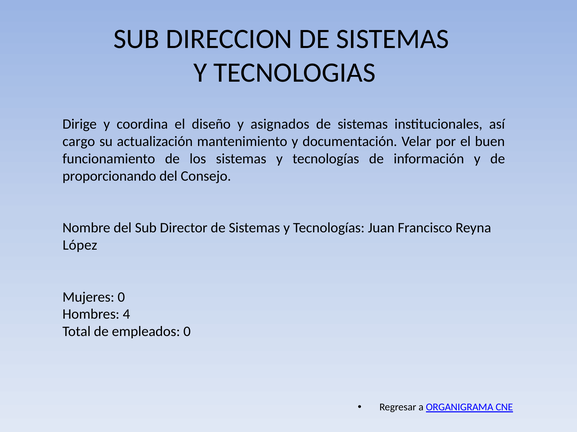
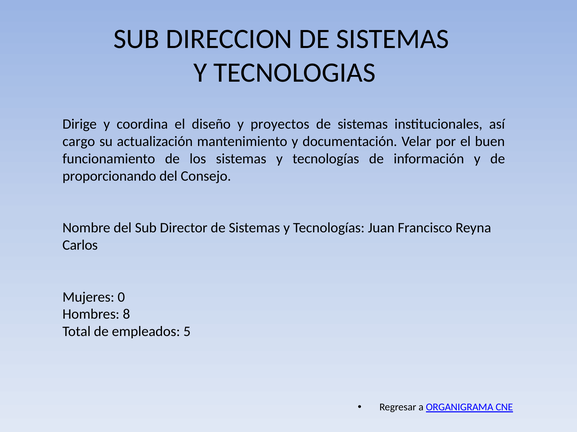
asignados: asignados -> proyectos
López: López -> Carlos
4: 4 -> 8
empleados 0: 0 -> 5
